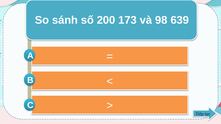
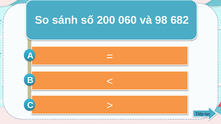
173: 173 -> 060
639: 639 -> 682
